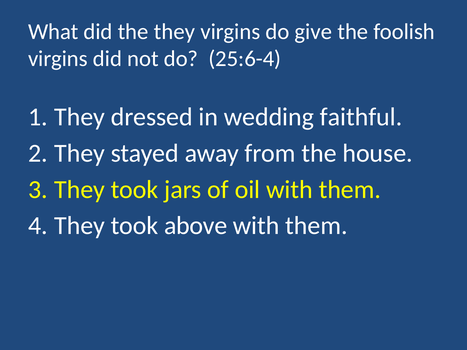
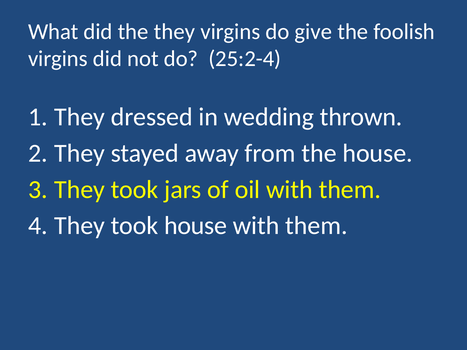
25:6-4: 25:6-4 -> 25:2-4
faithful: faithful -> thrown
took above: above -> house
